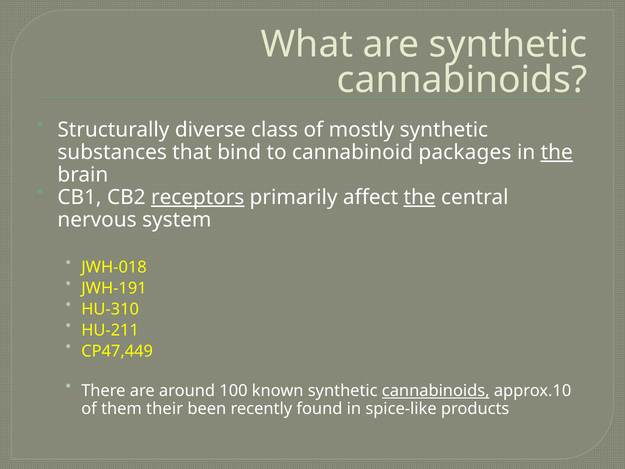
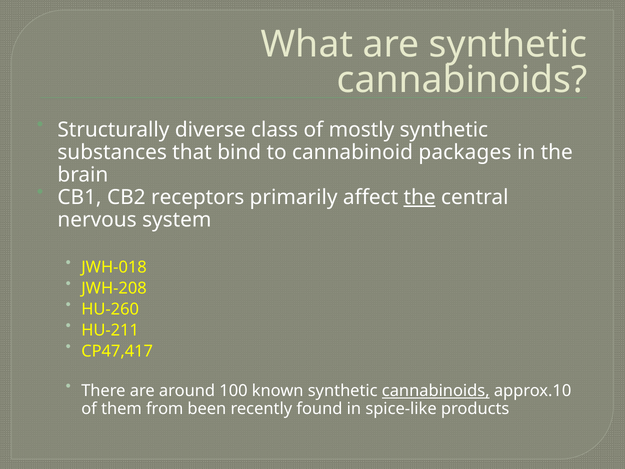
the at (557, 152) underline: present -> none
receptors underline: present -> none
JWH-191: JWH-191 -> JWH-208
HU-310: HU-310 -> HU-260
CP47,449: CP47,449 -> CP47,417
their: their -> from
